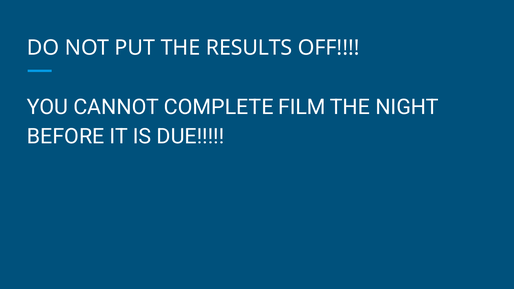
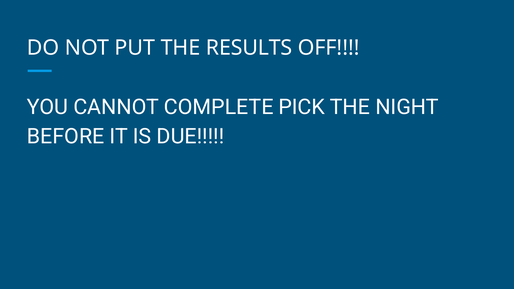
FILM: FILM -> PICK
